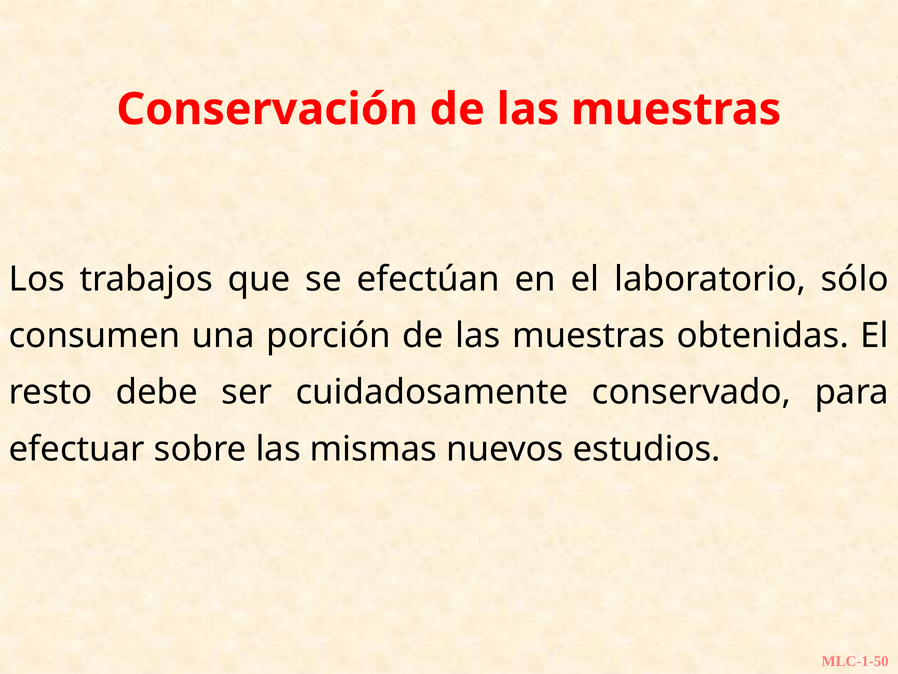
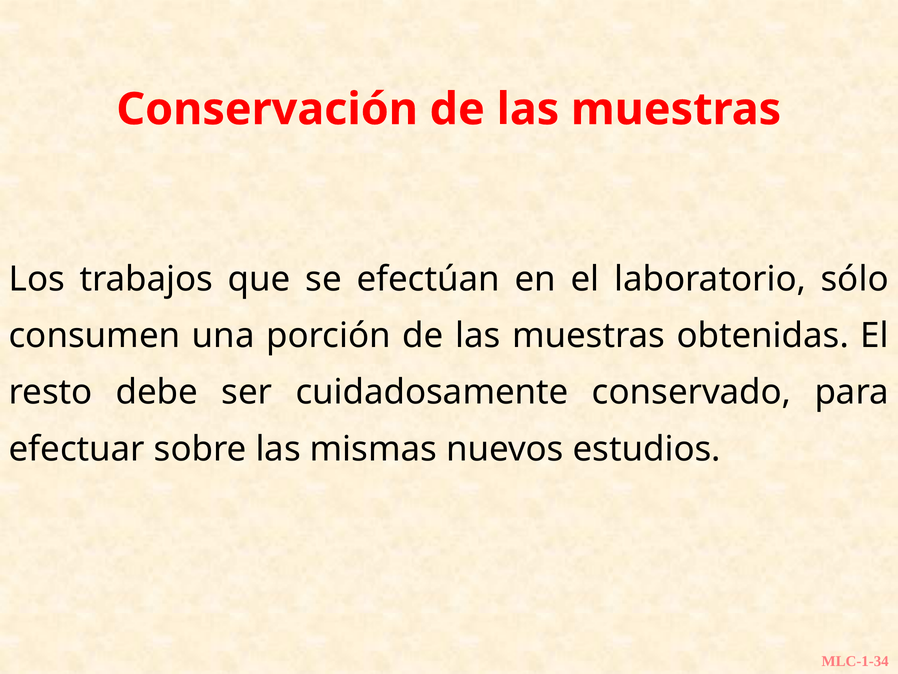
MLC-1-50: MLC-1-50 -> MLC-1-34
